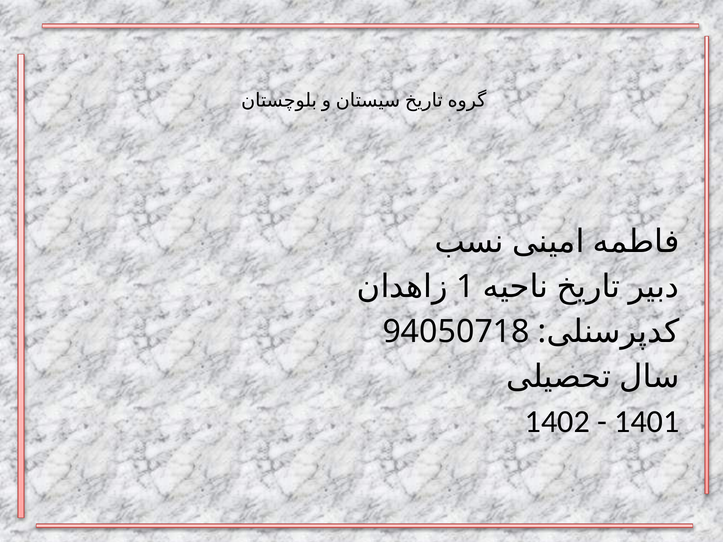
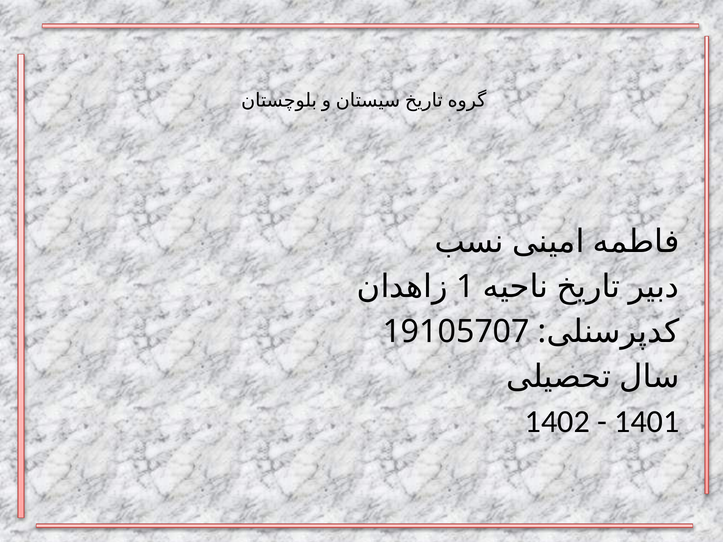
94050718: 94050718 -> 19105707
